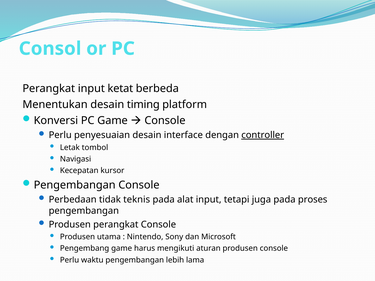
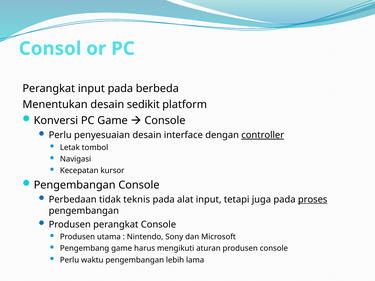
input ketat: ketat -> pada
timing: timing -> sedikit
proses underline: none -> present
